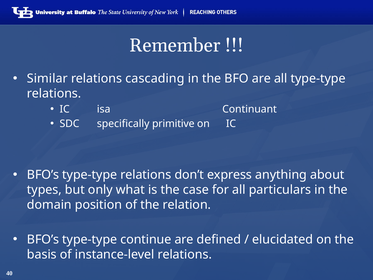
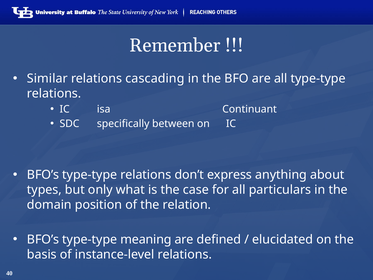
primitive: primitive -> between
continue: continue -> meaning
